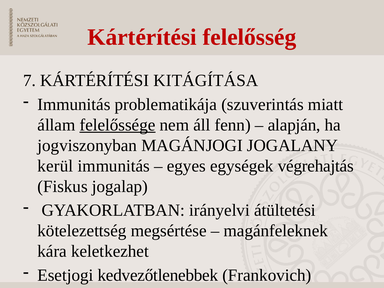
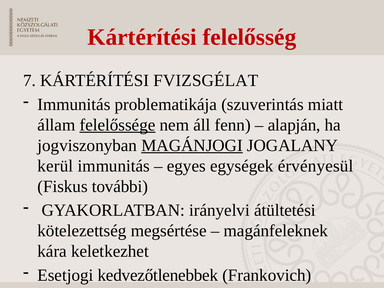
KITÁGÍTÁSA: KITÁGÍTÁSA -> FVIZSGÉLAT
MAGÁNJOGI underline: none -> present
végrehajtás: végrehajtás -> érvényesül
jogalap: jogalap -> további
